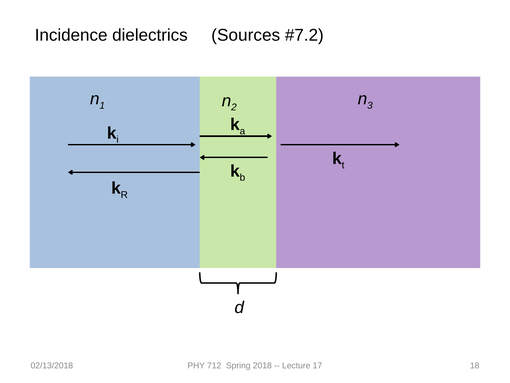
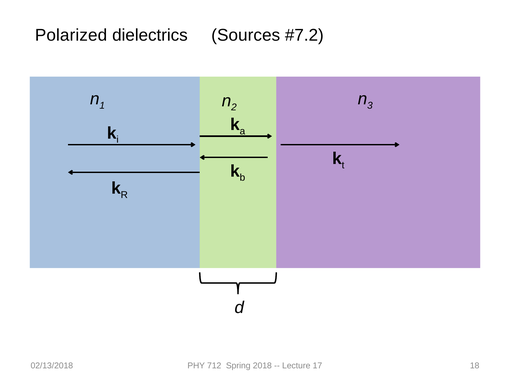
Incidence: Incidence -> Polarized
